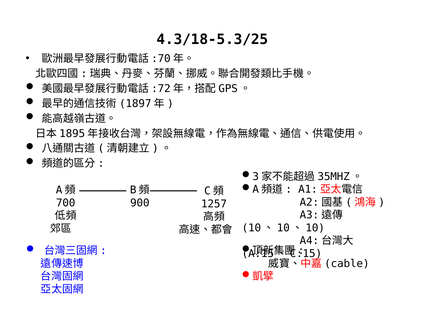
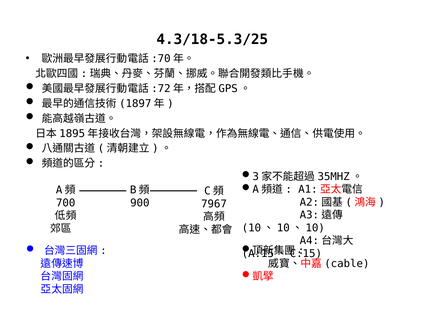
1257: 1257 -> 7967
